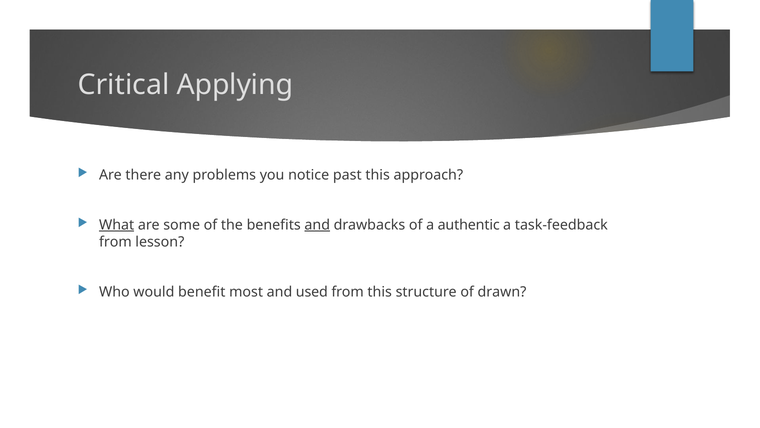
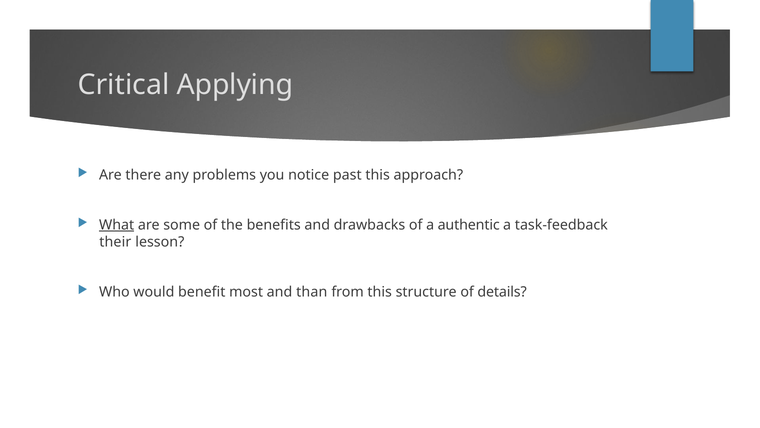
and at (317, 225) underline: present -> none
from at (115, 242): from -> their
used: used -> than
drawn: drawn -> details
